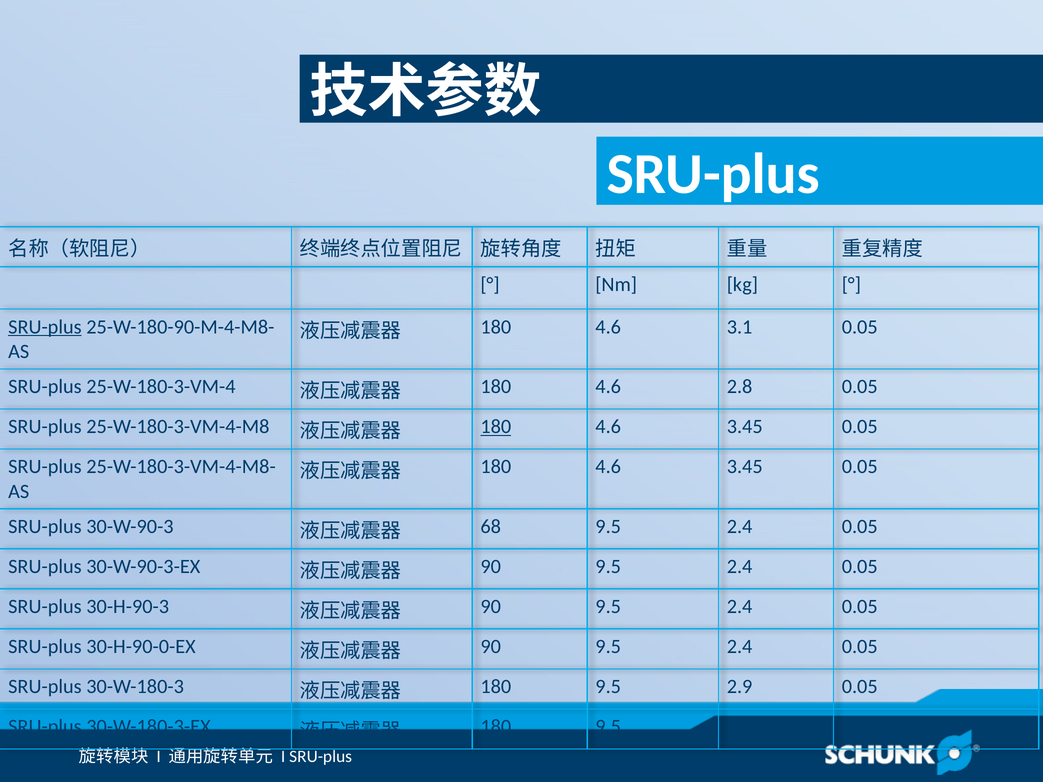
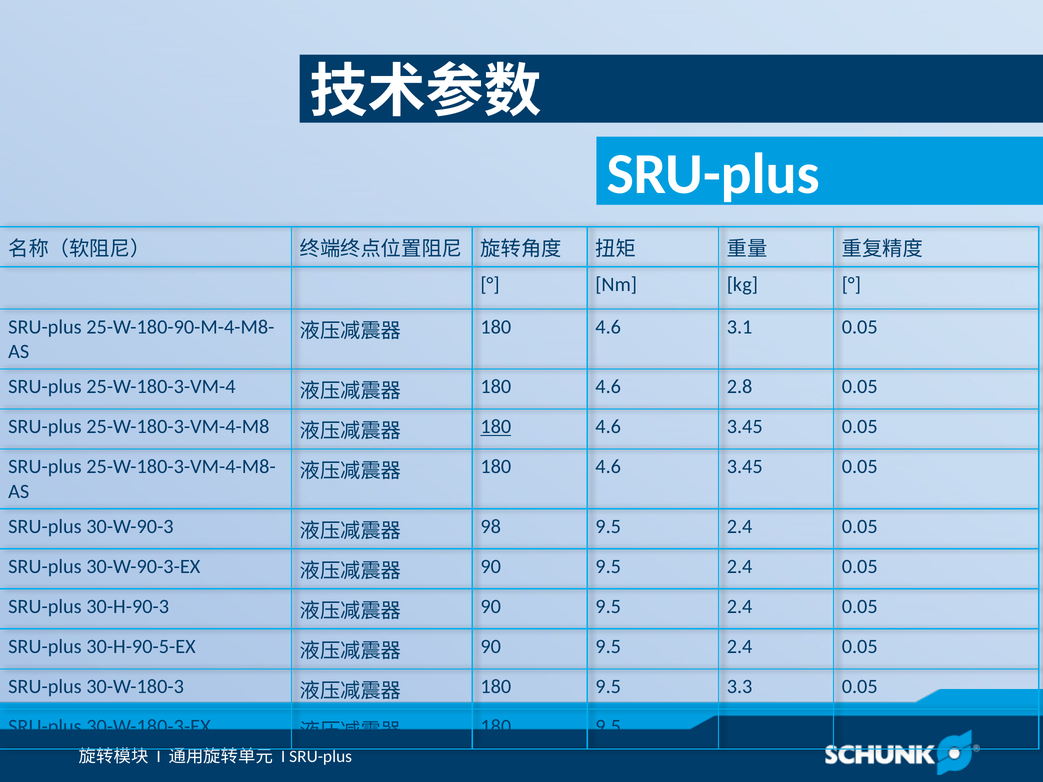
SRU-plus at (45, 327) underline: present -> none
68: 68 -> 98
30-H-90-0-EX: 30-H-90-0-EX -> 30-H-90-5-EX
2.9: 2.9 -> 3.3
